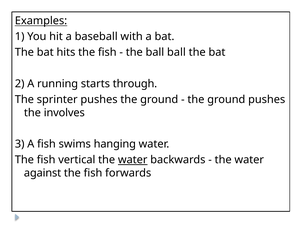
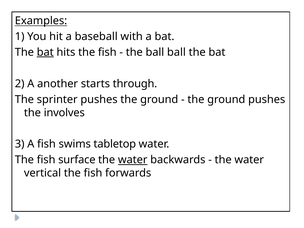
bat at (45, 52) underline: none -> present
running: running -> another
hanging: hanging -> tabletop
vertical: vertical -> surface
against: against -> vertical
